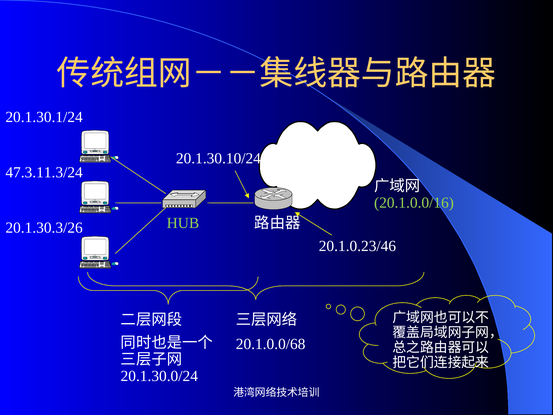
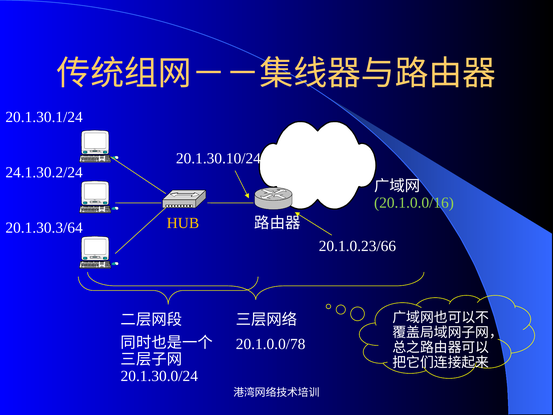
47.3.11.3/24: 47.3.11.3/24 -> 24.1.30.2/24
HUB colour: light green -> yellow
20.1.30.3/26: 20.1.30.3/26 -> 20.1.30.3/64
20.1.0.23/46: 20.1.0.23/46 -> 20.1.0.23/66
20.1.0.0/68: 20.1.0.0/68 -> 20.1.0.0/78
